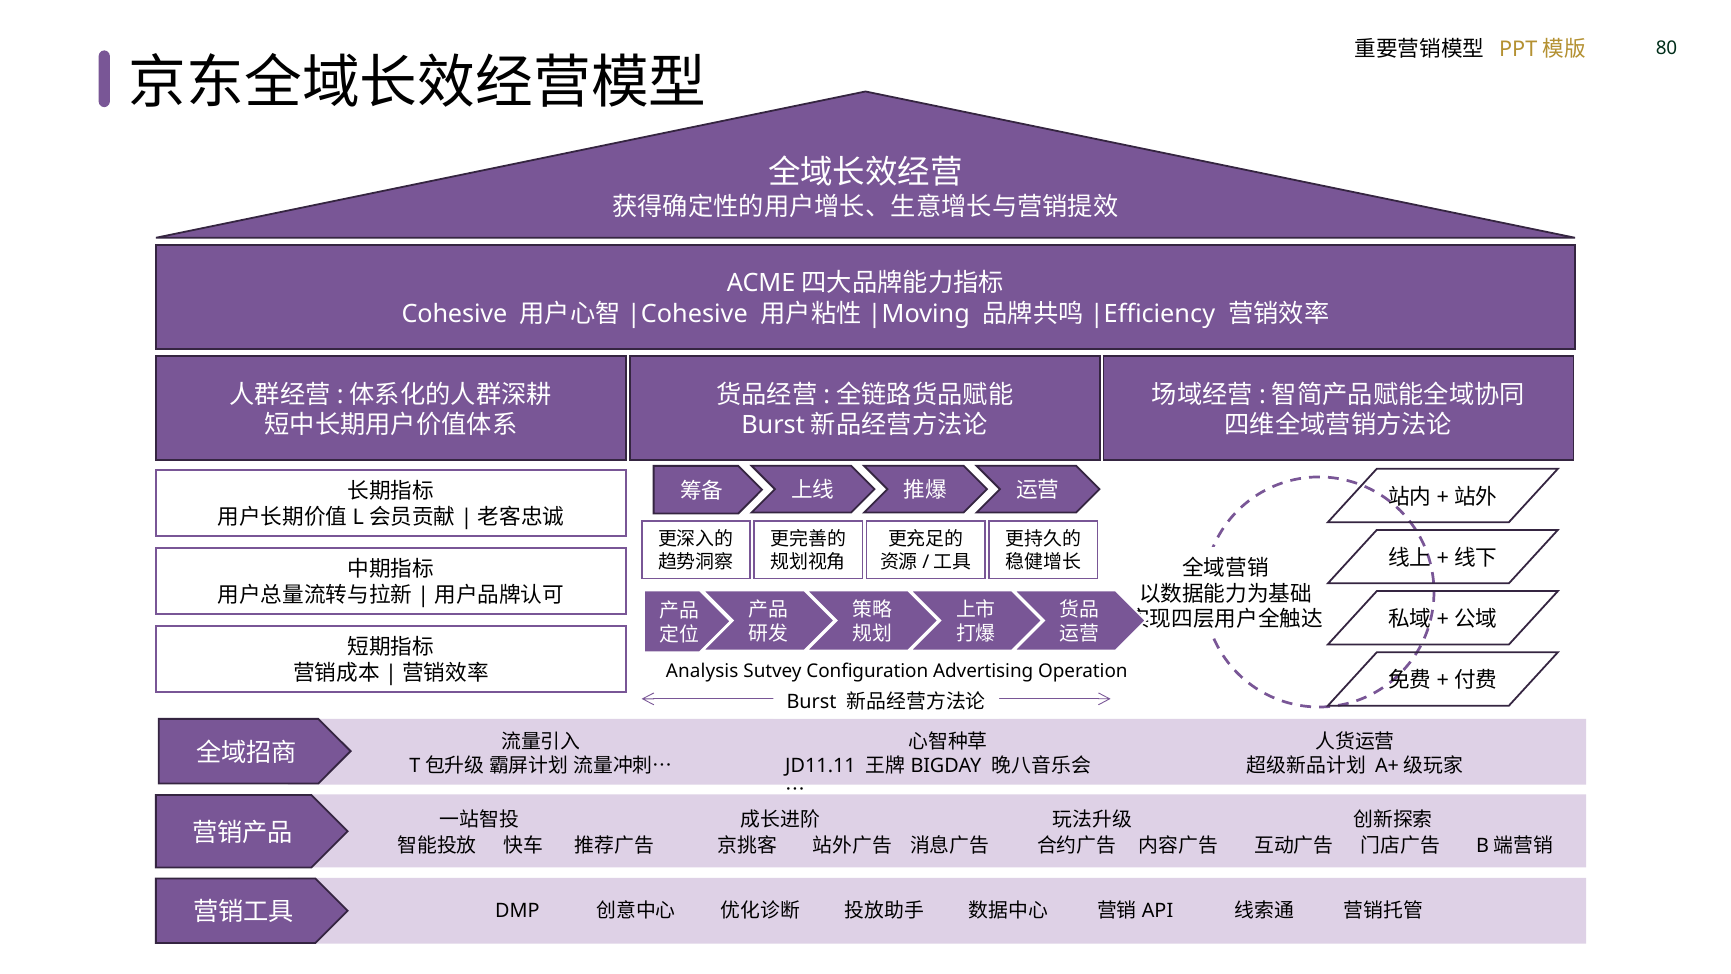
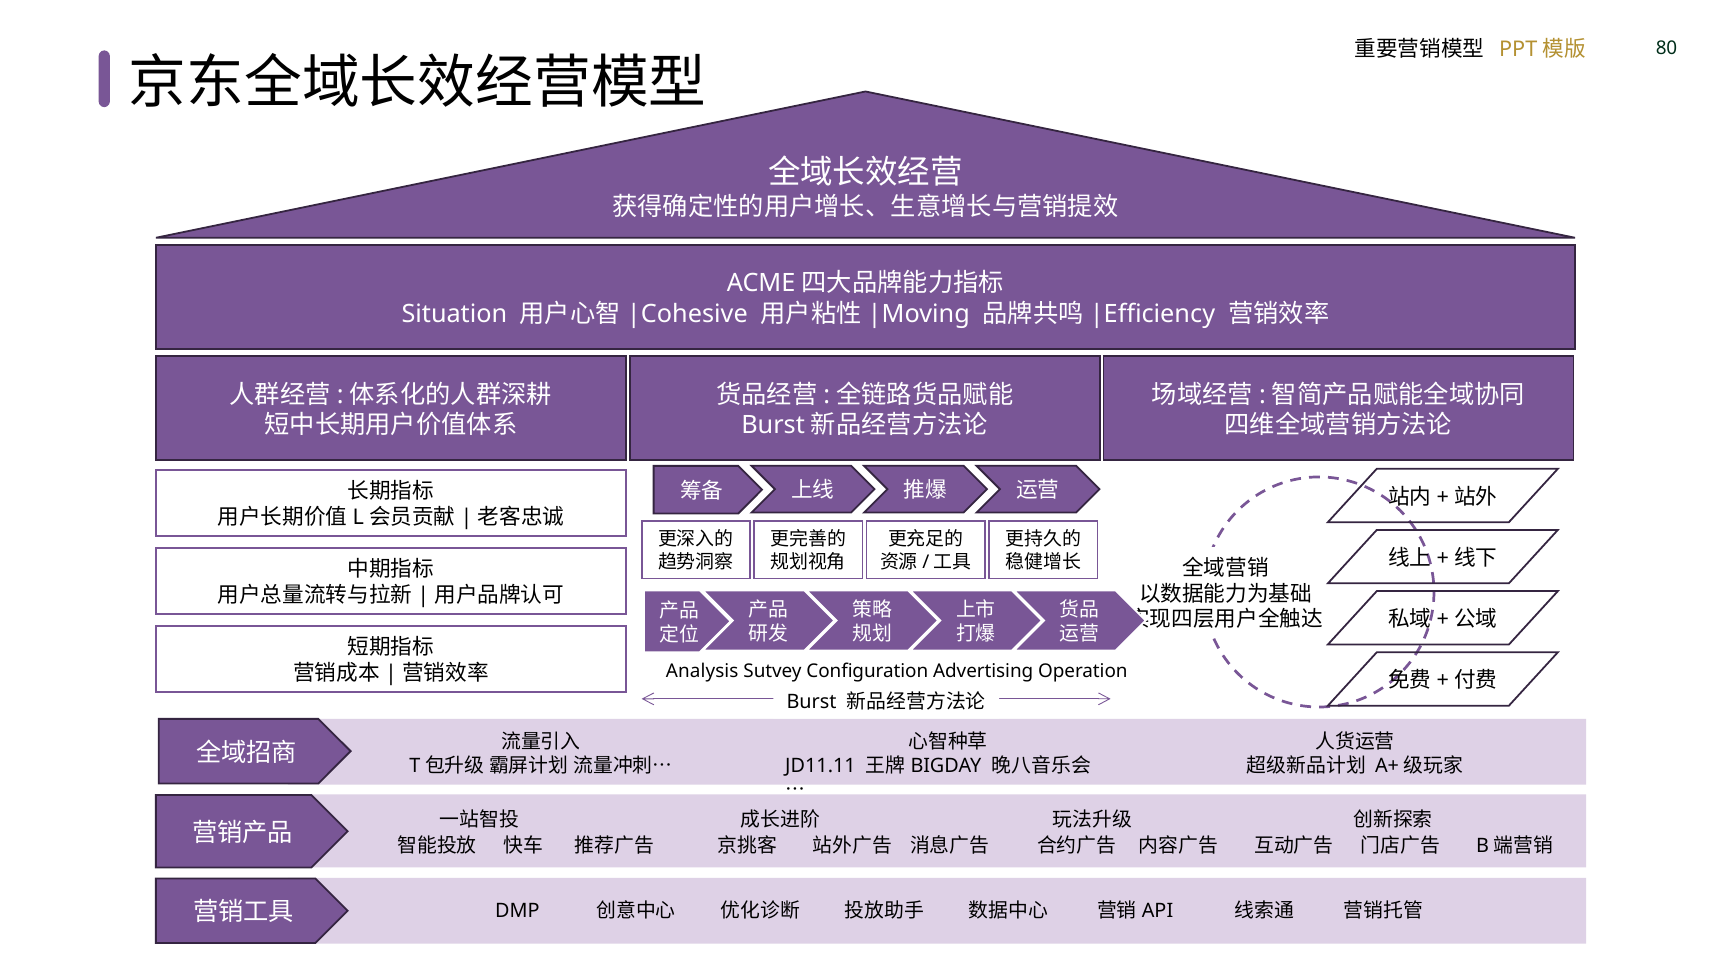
Cohesive: Cohesive -> Situation
